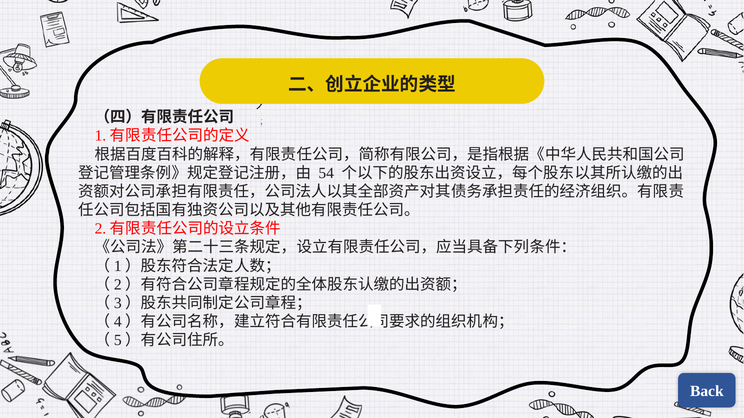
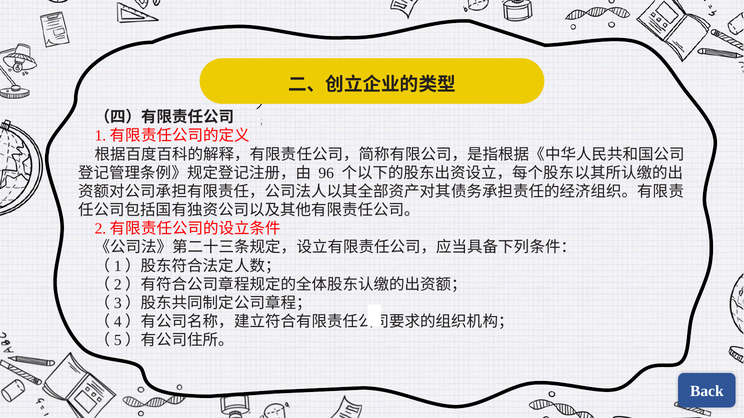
54: 54 -> 96
